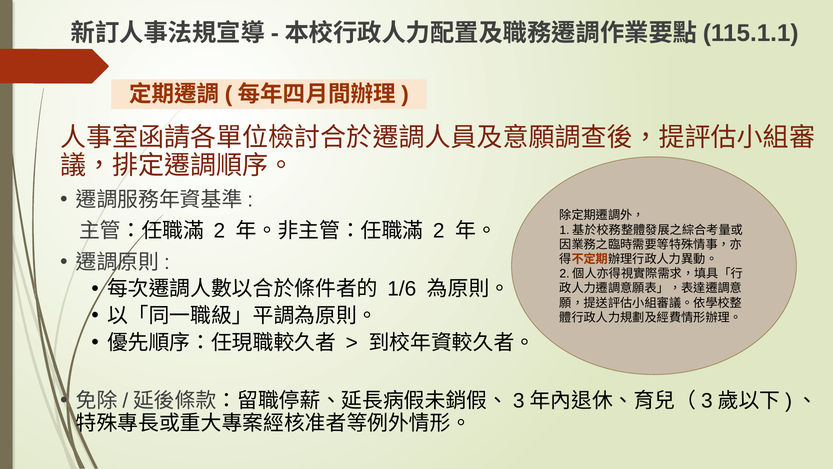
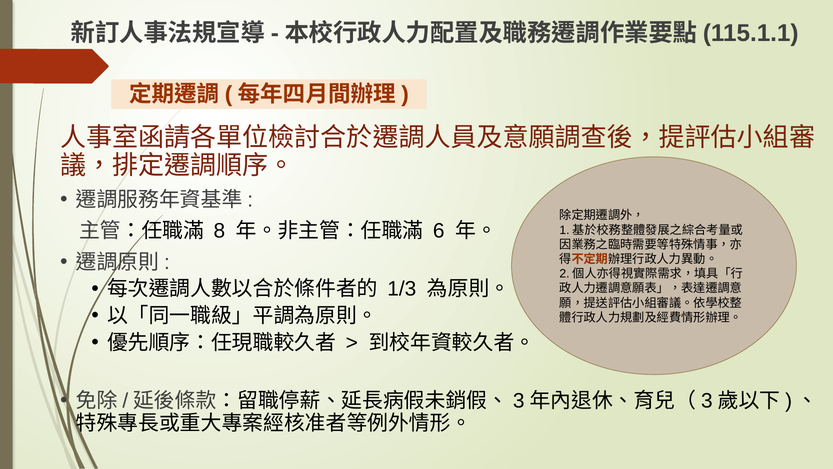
2 at (219, 231): 2 -> 8
2 at (439, 231): 2 -> 6
1/6: 1/6 -> 1/3
